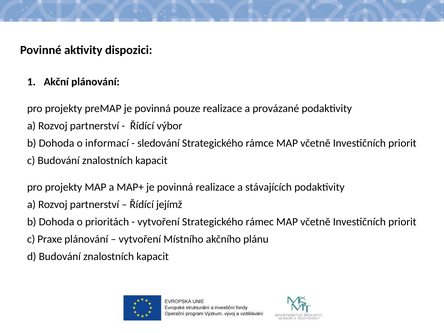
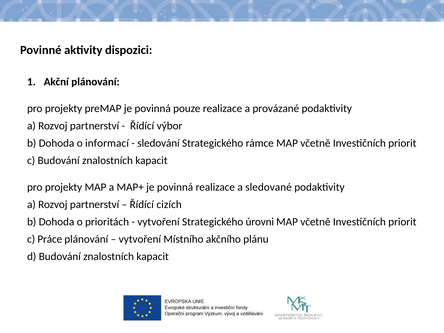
stávajících: stávajících -> sledované
jejímž: jejímž -> cizích
rámec: rámec -> úrovni
Praxe: Praxe -> Práce
